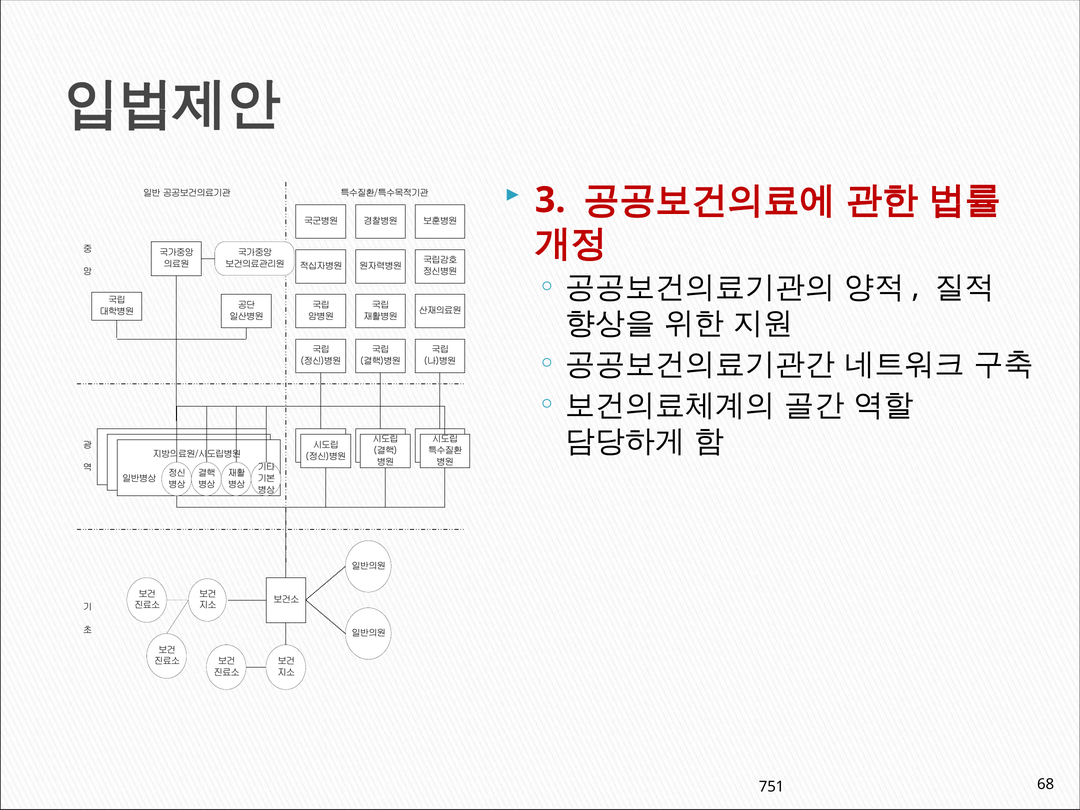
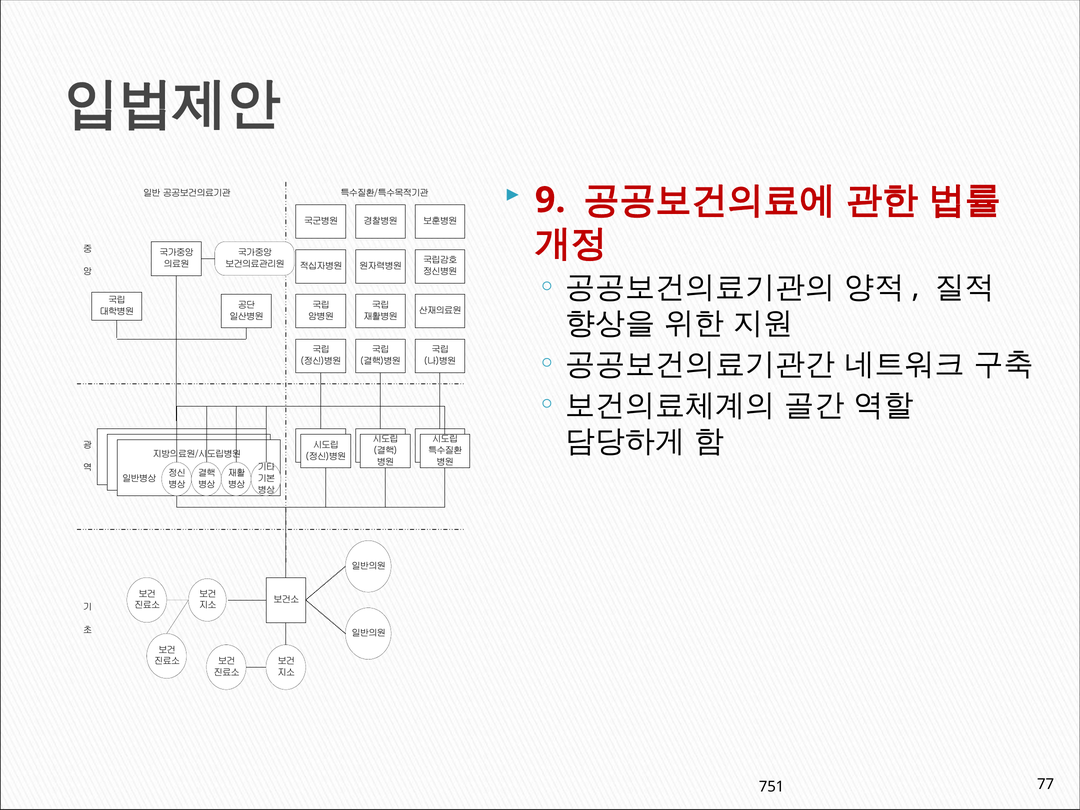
3: 3 -> 9
68: 68 -> 77
